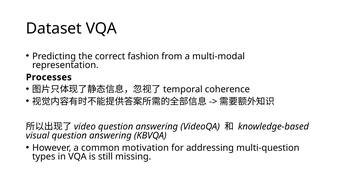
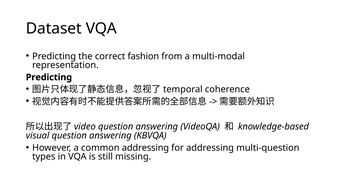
Processes at (49, 77): Processes -> Predicting
common motivation: motivation -> addressing
